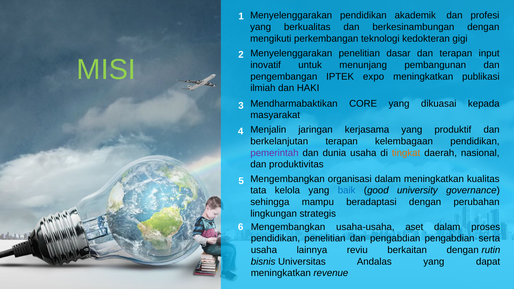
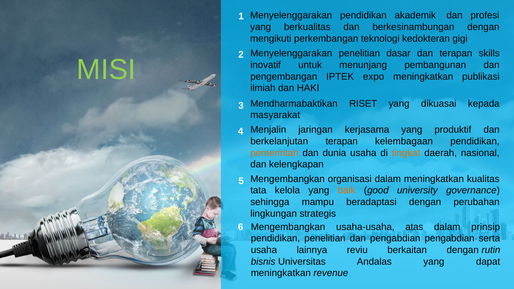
input: input -> skills
CORE: CORE -> RISET
pemerintah colour: purple -> orange
produktivitas: produktivitas -> kelengkapan
baik colour: blue -> orange
aset: aset -> atas
proses: proses -> prinsip
